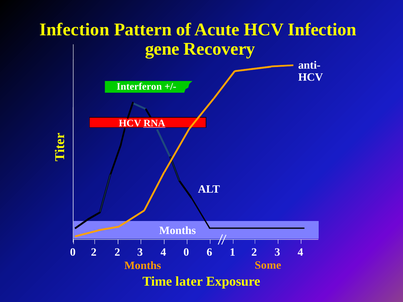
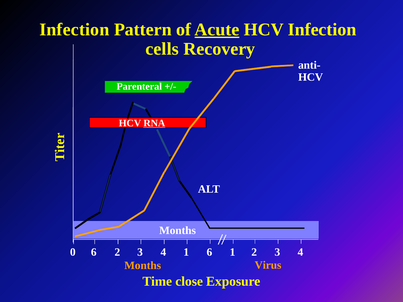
Acute underline: none -> present
gene: gene -> cells
Interferon: Interferon -> Parenteral
0 2: 2 -> 6
4 0: 0 -> 1
Some: Some -> Virus
later: later -> close
